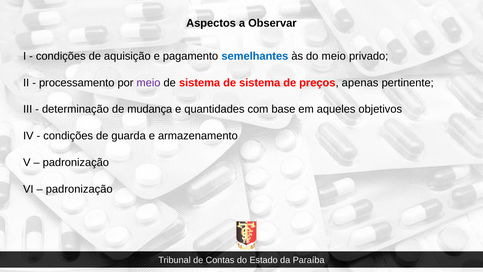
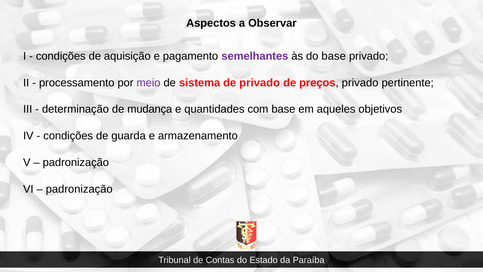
semelhantes colour: blue -> purple
do meio: meio -> base
sistema de sistema: sistema -> privado
preços apenas: apenas -> privado
